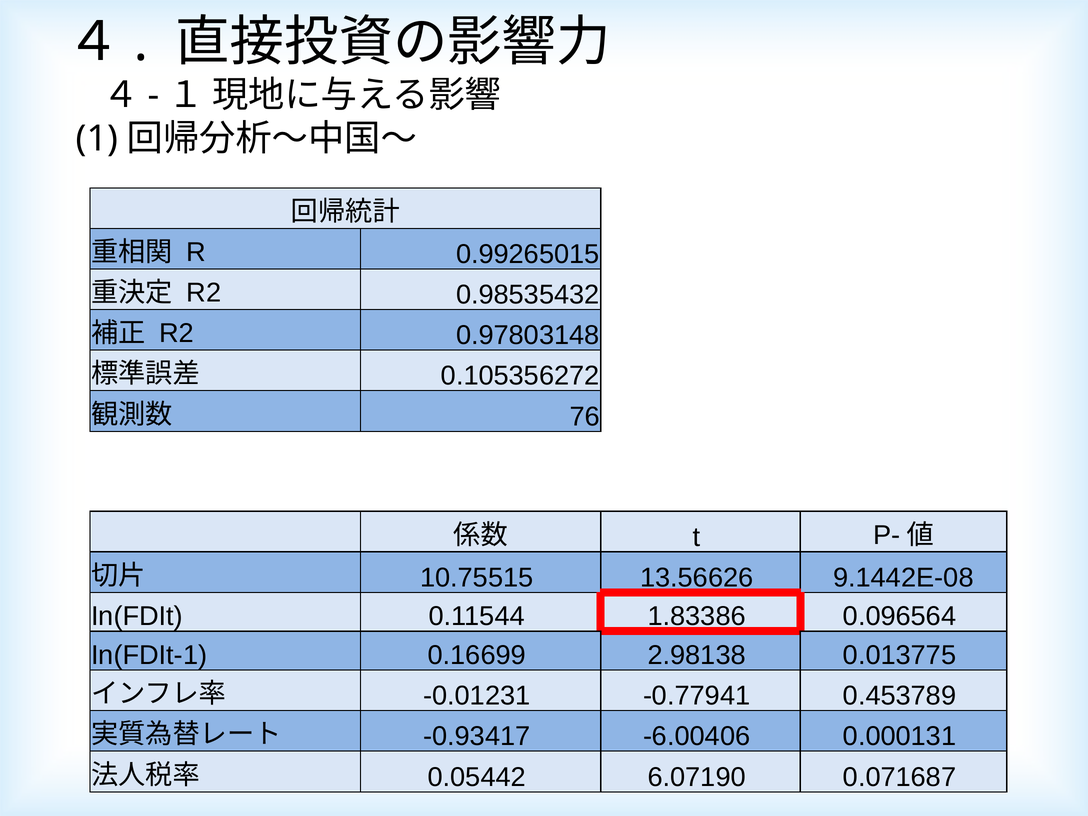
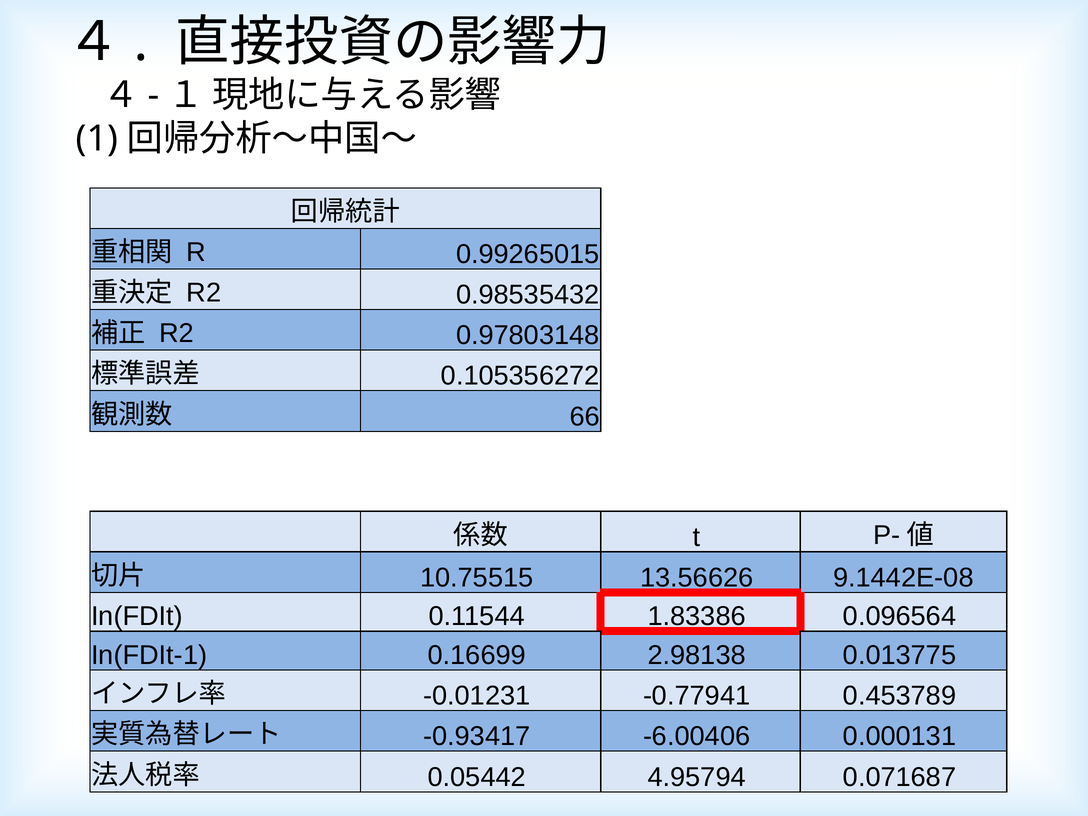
76: 76 -> 66
6.07190: 6.07190 -> 4.95794
